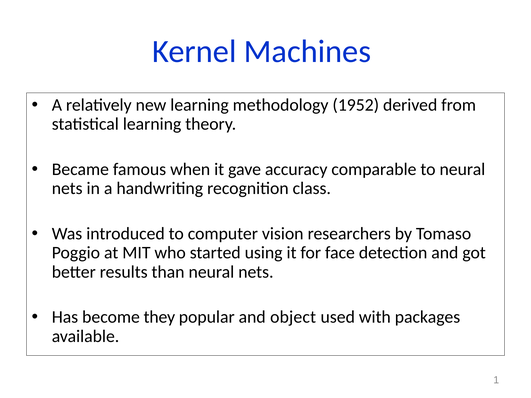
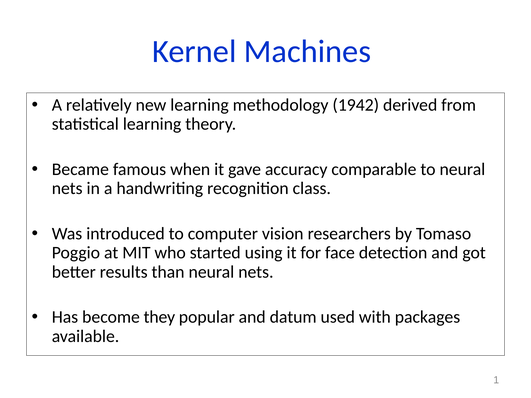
1952: 1952 -> 1942
object: object -> datum
